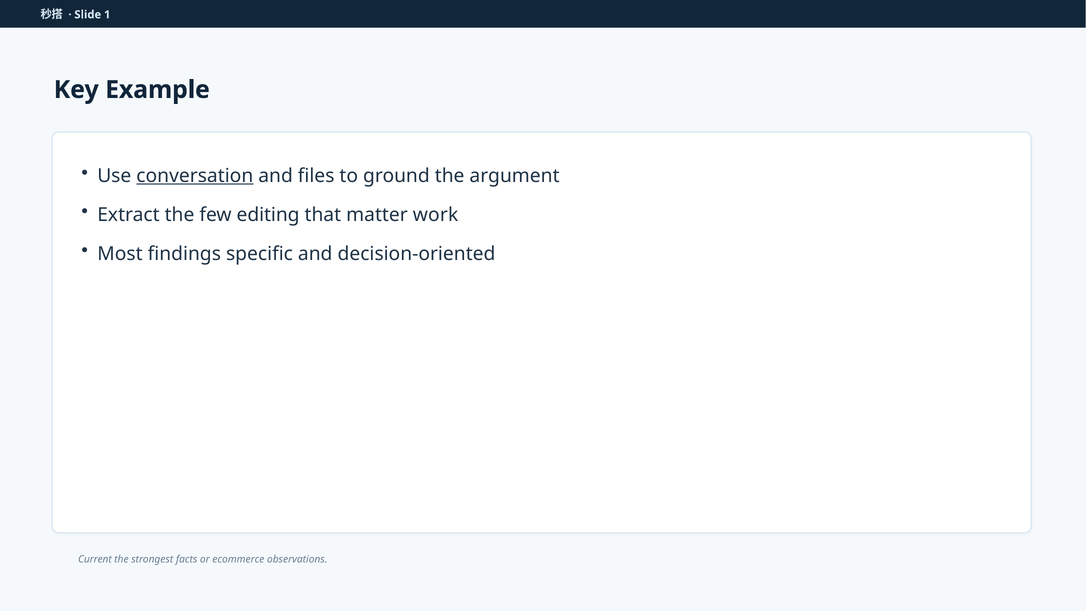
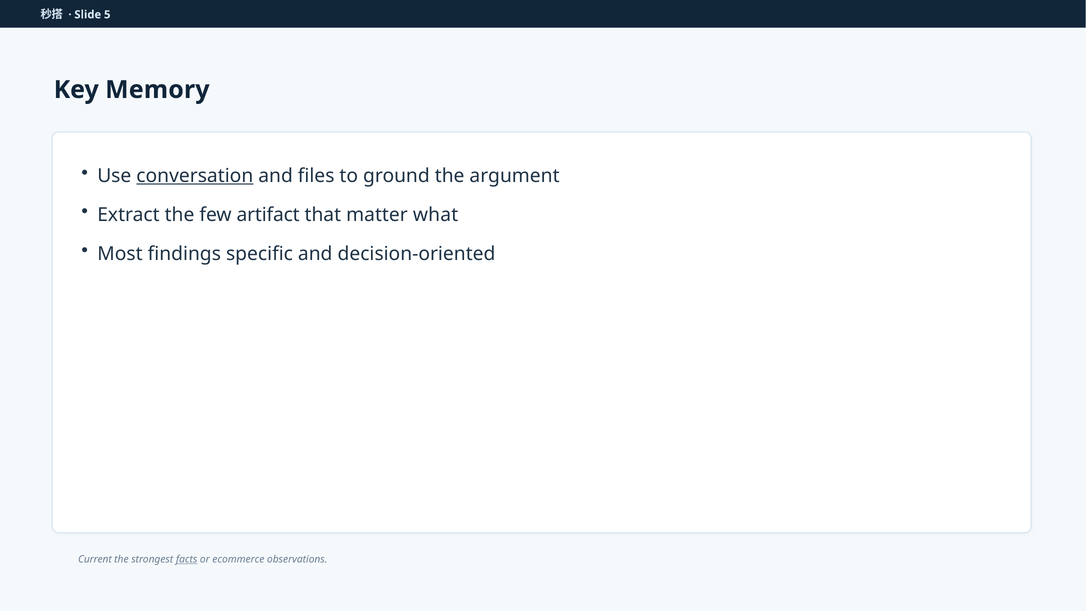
1: 1 -> 5
Example: Example -> Memory
editing: editing -> artifact
work: work -> what
facts underline: none -> present
